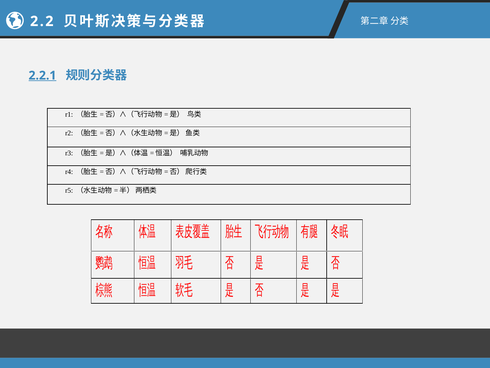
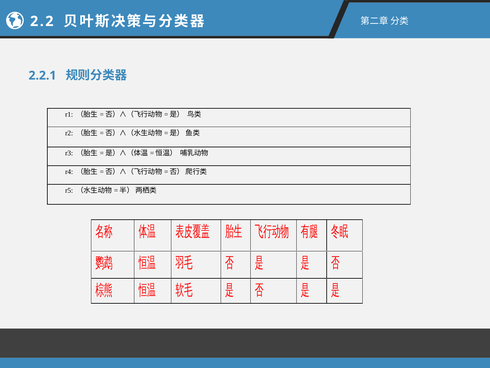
2.2.1 underline: present -> none
